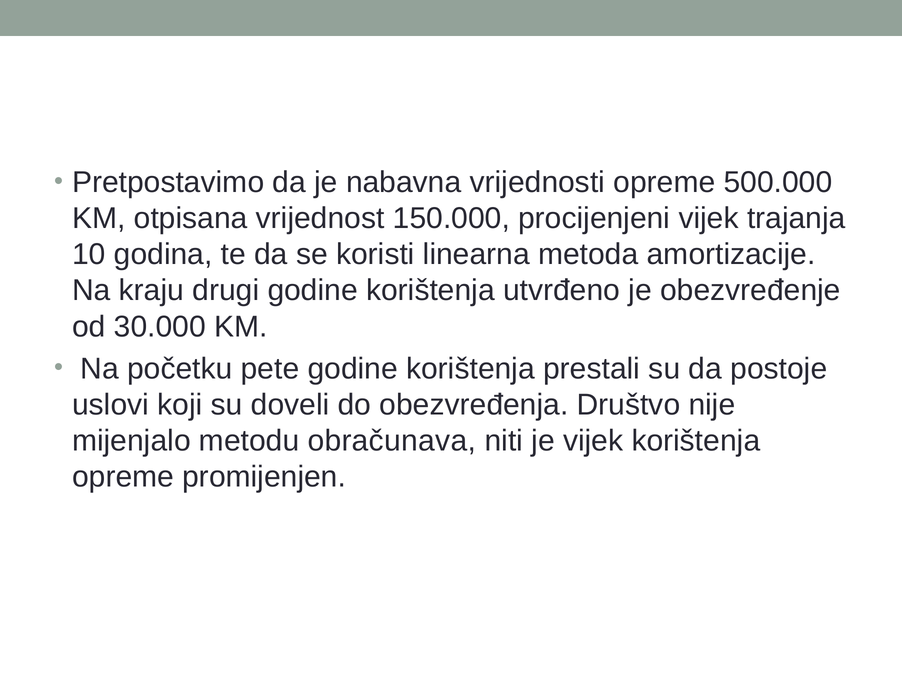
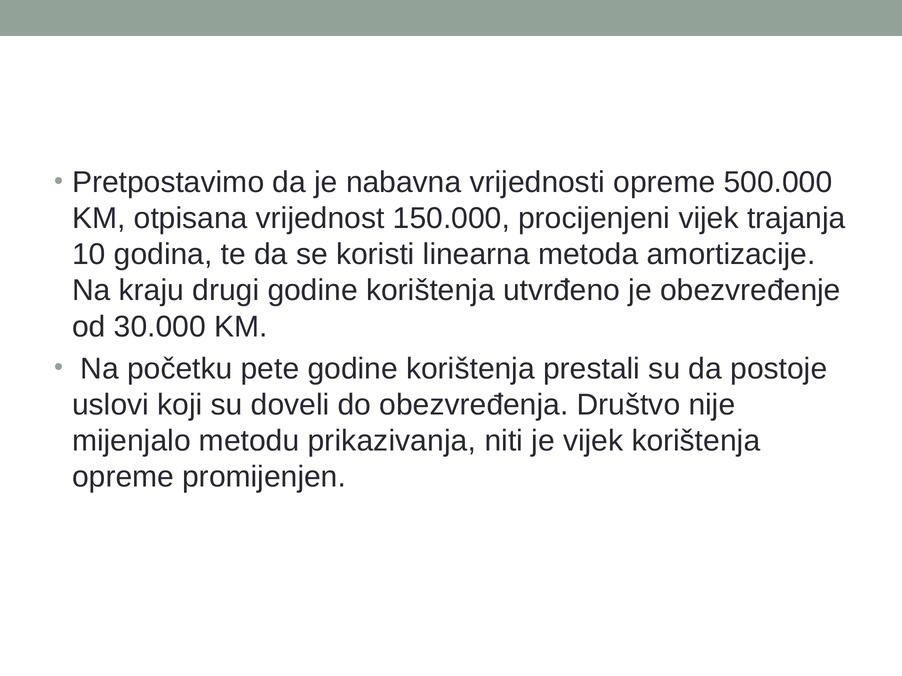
obračunava: obračunava -> prikazivanja
